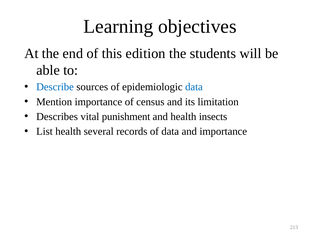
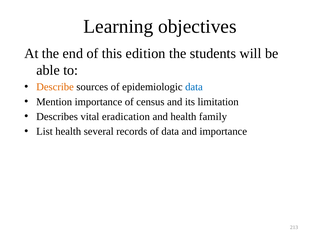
Describe colour: blue -> orange
punishment: punishment -> eradication
insects: insects -> family
